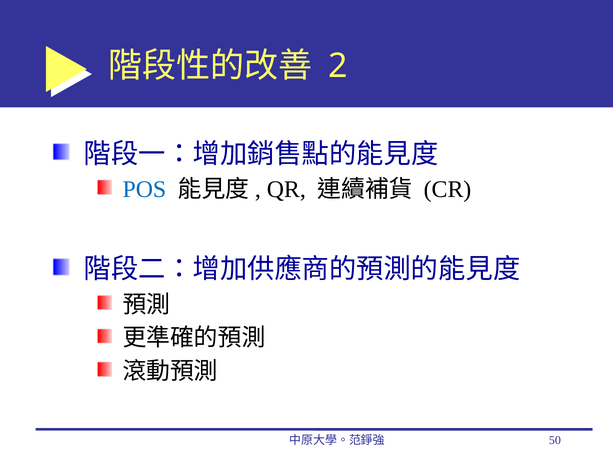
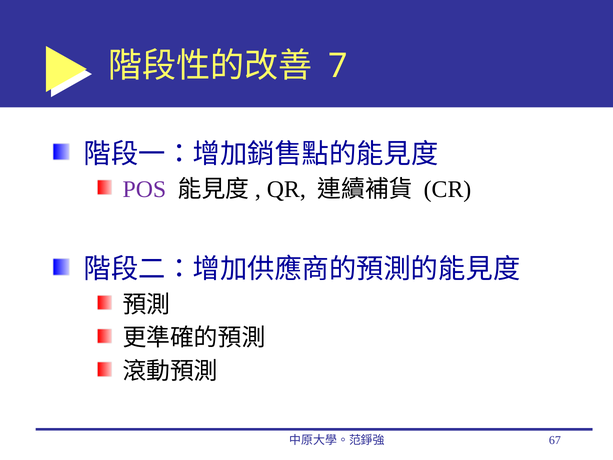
2: 2 -> 7
POS colour: blue -> purple
50: 50 -> 67
